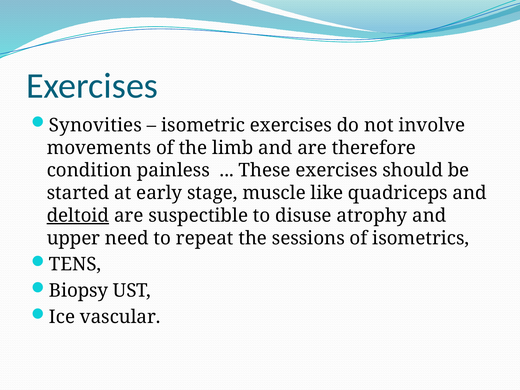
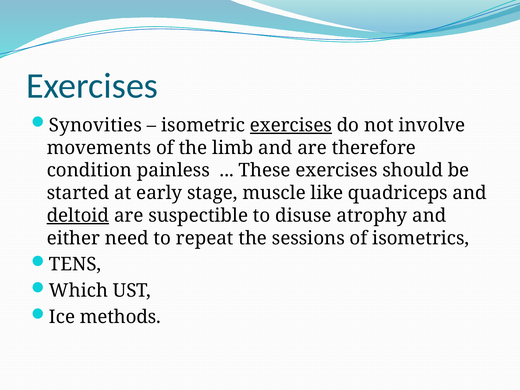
exercises at (291, 125) underline: none -> present
upper: upper -> either
Biopsy: Biopsy -> Which
vascular: vascular -> methods
